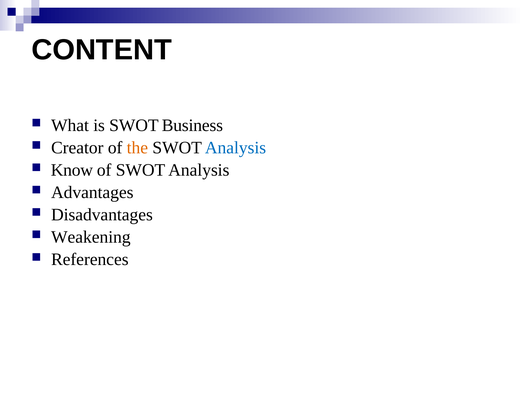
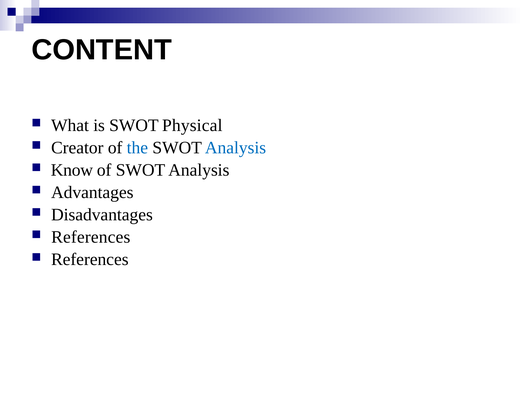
Business: Business -> Physical
the colour: orange -> blue
Weakening at (91, 237): Weakening -> References
